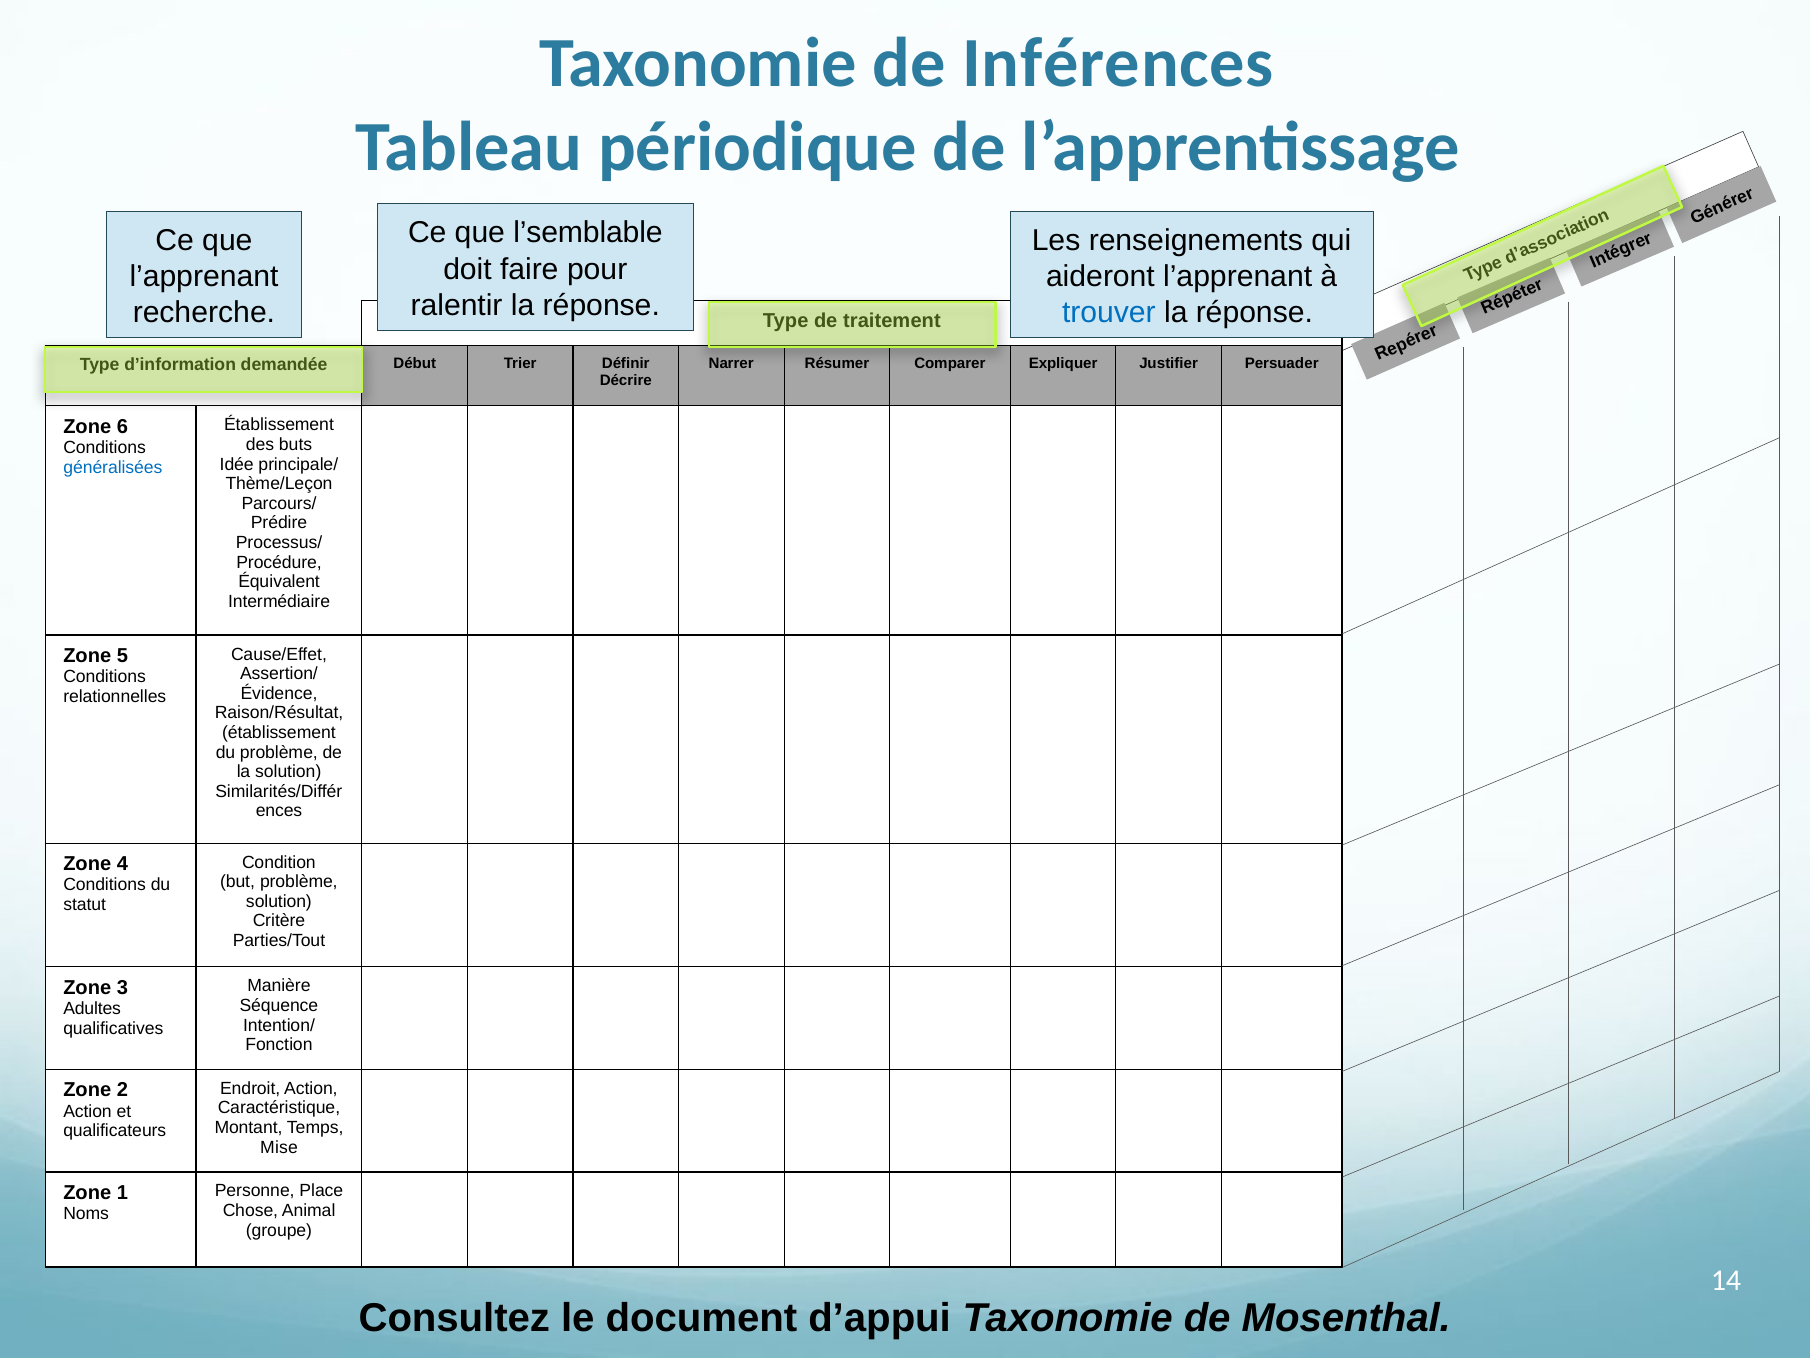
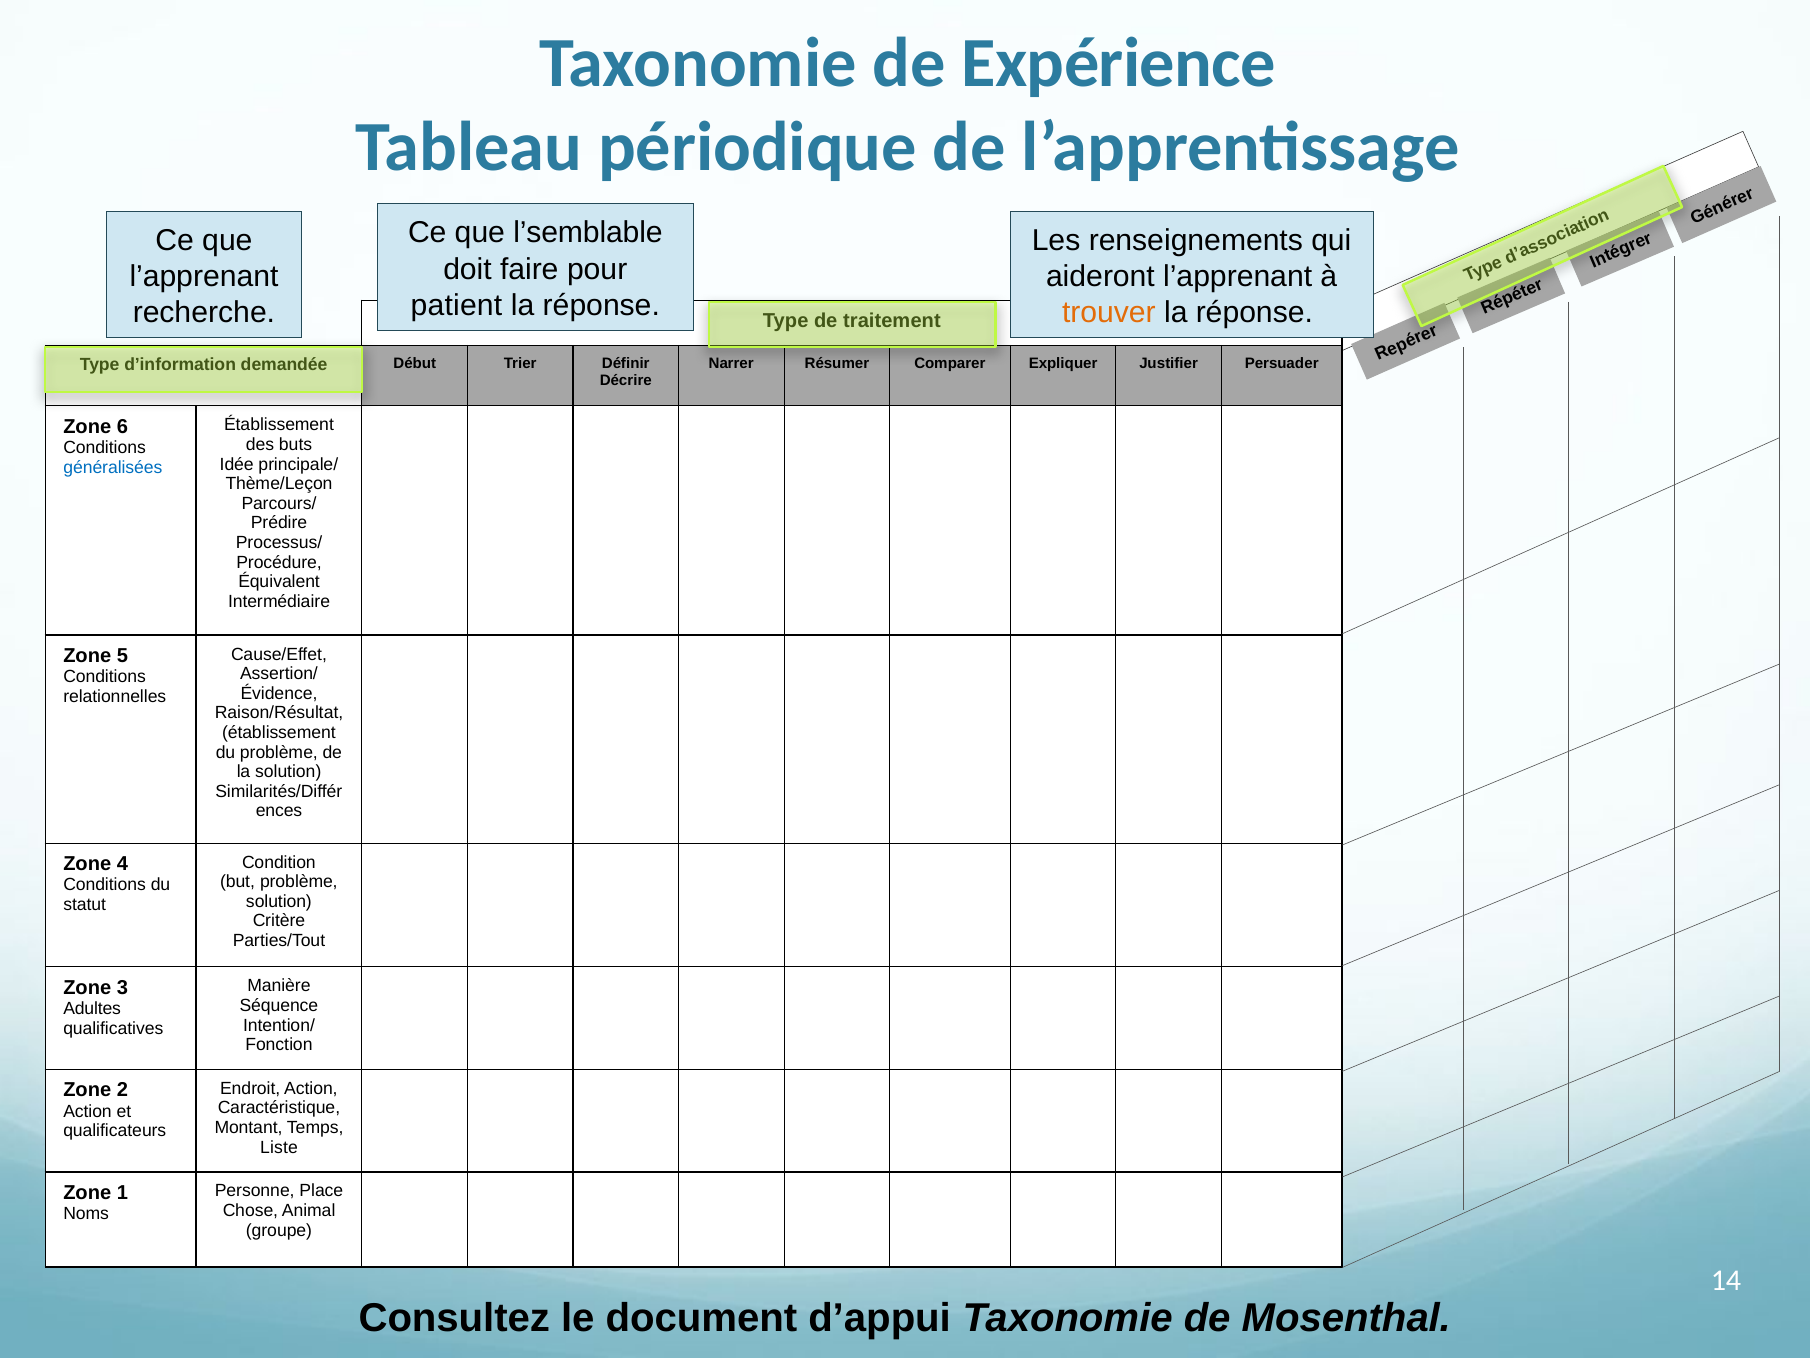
Inférences: Inférences -> Expérience
ralentir: ralentir -> patient
trouver colour: blue -> orange
Mise: Mise -> Liste
